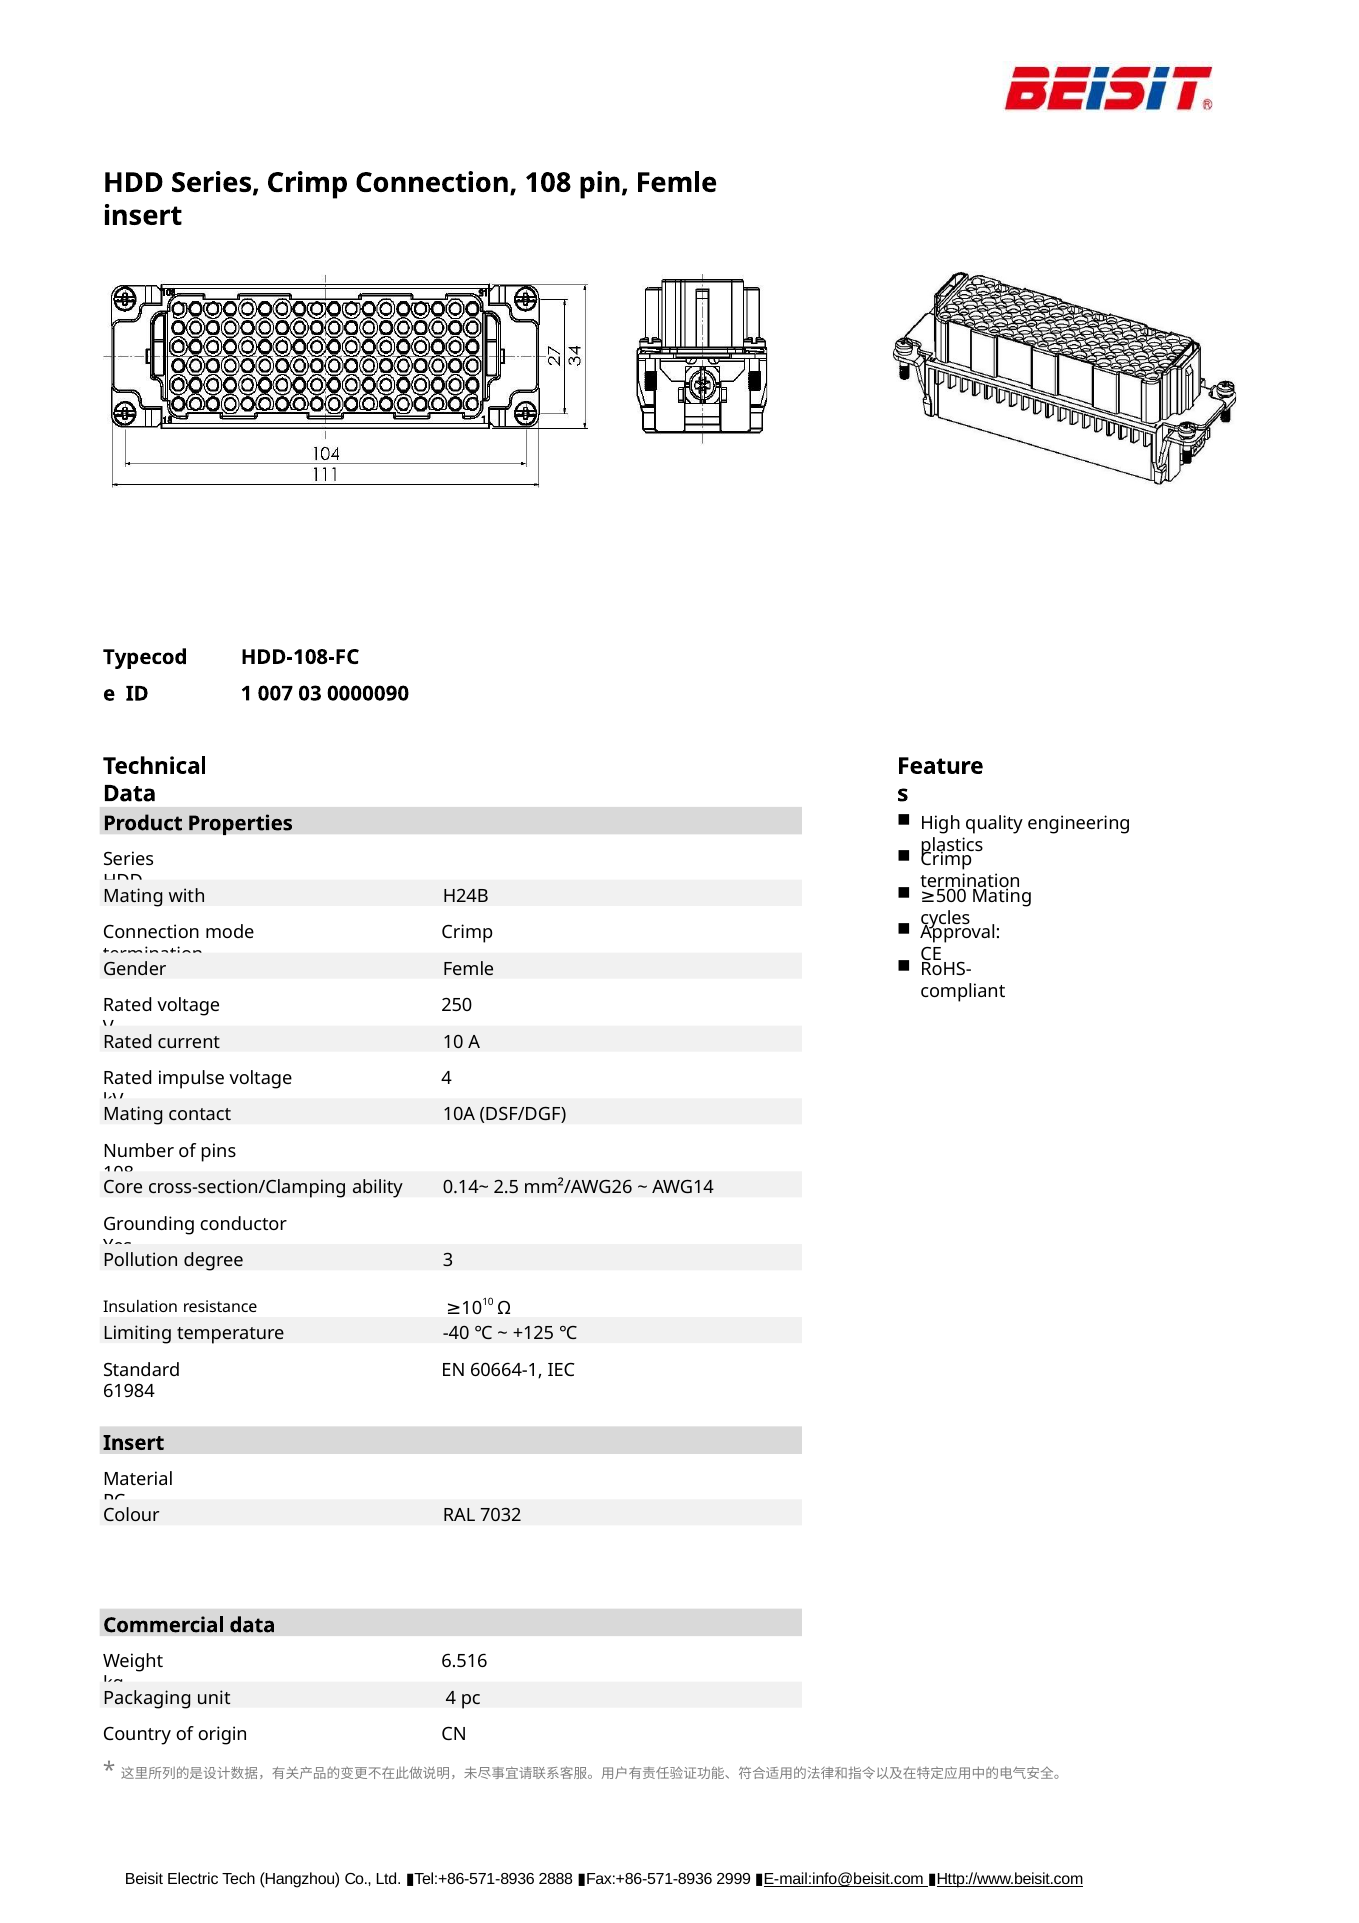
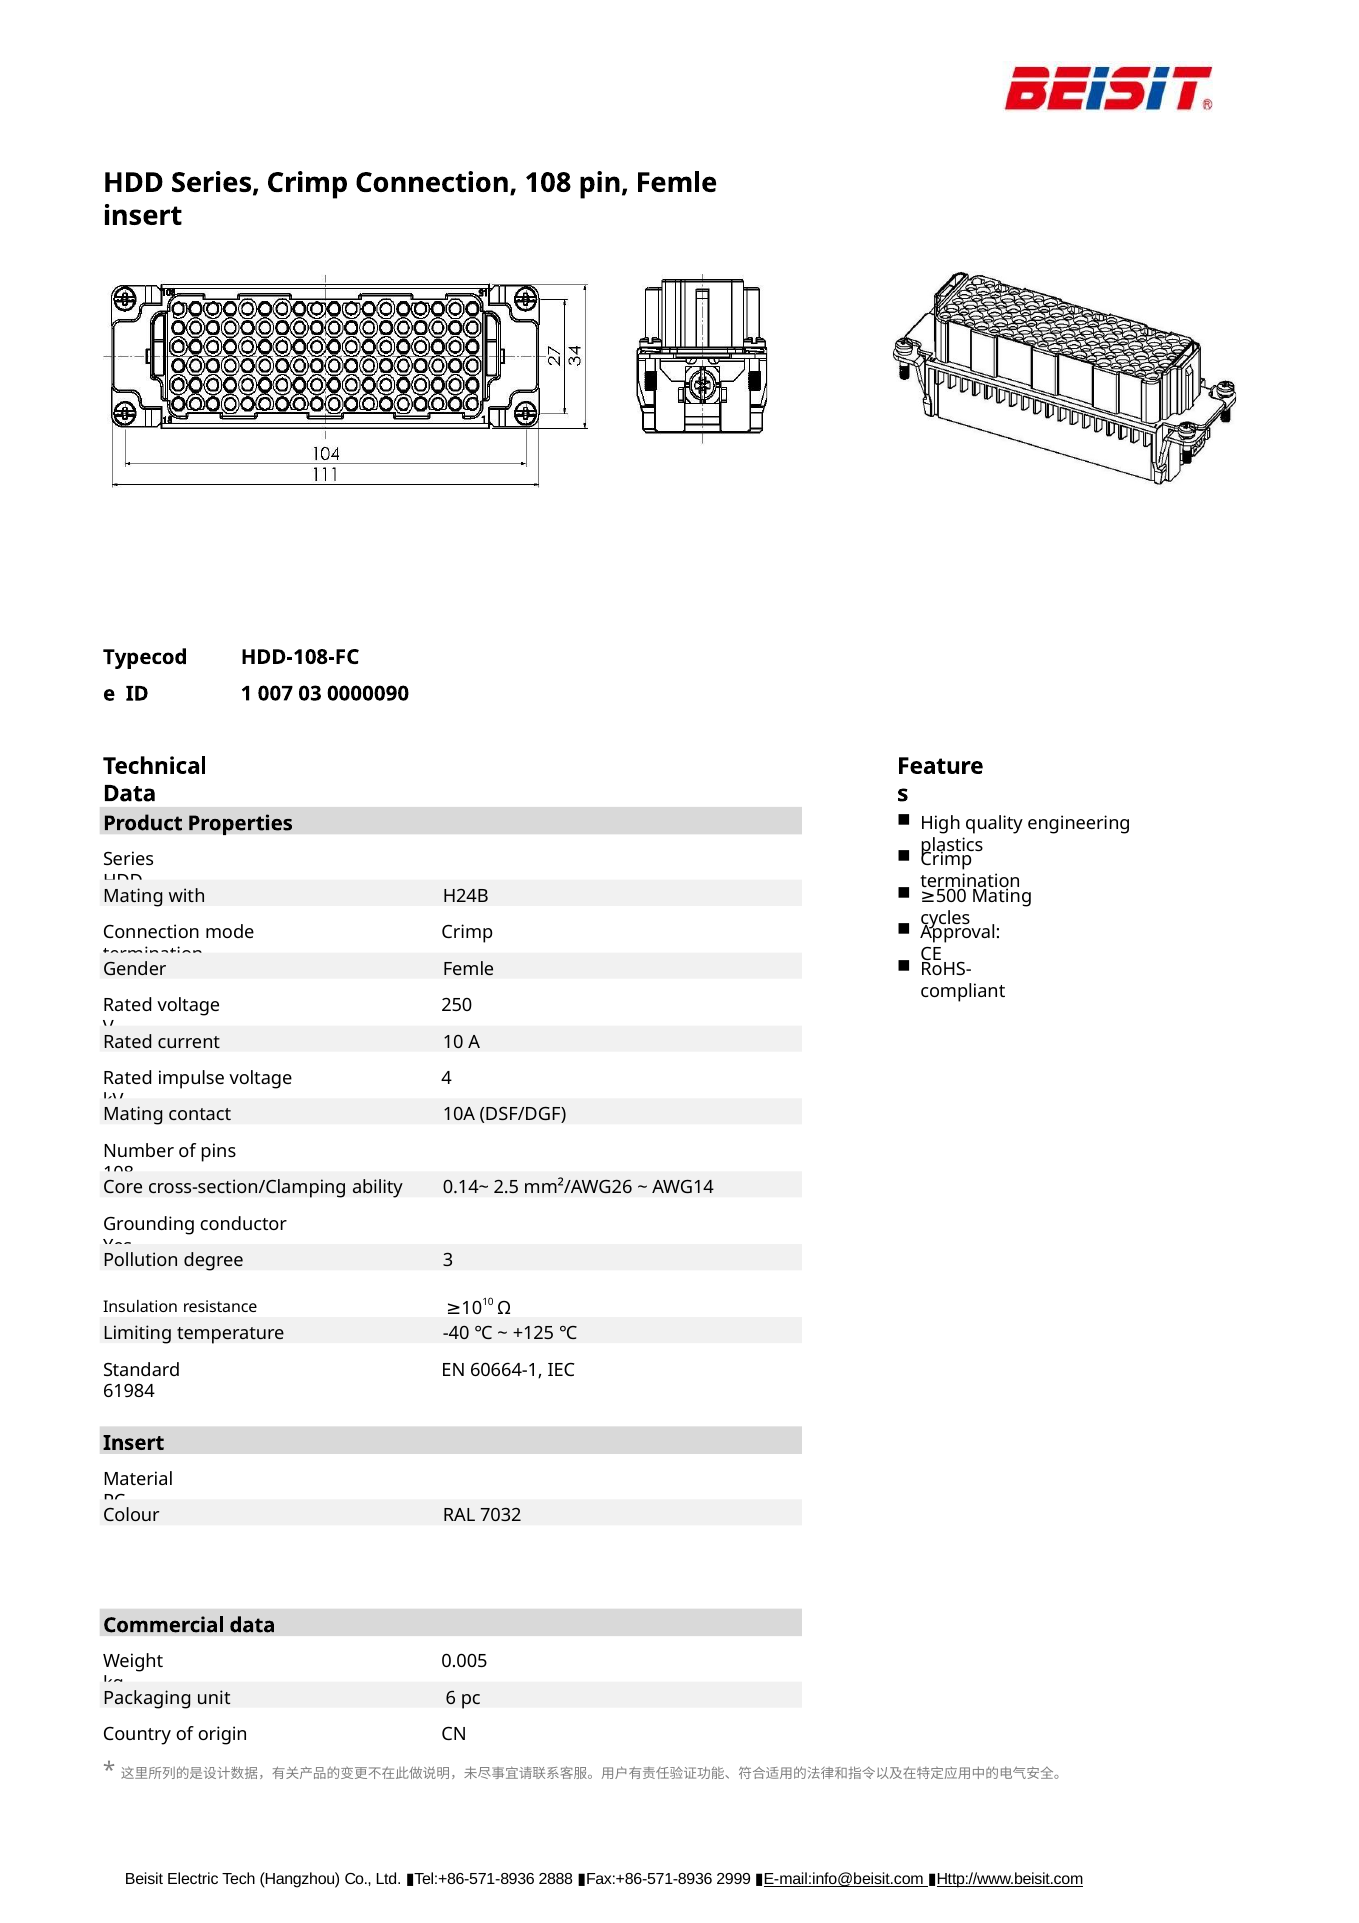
6.516: 6.516 -> 0.005
unit 4: 4 -> 6
